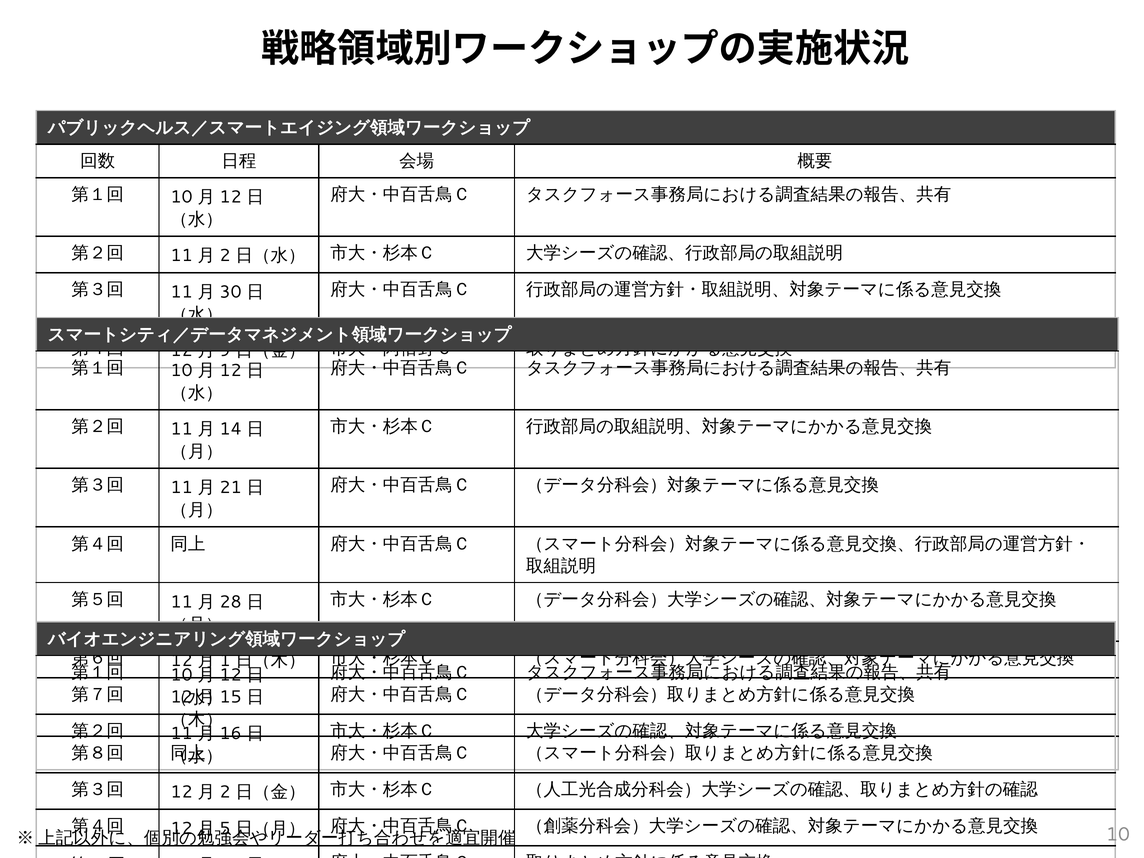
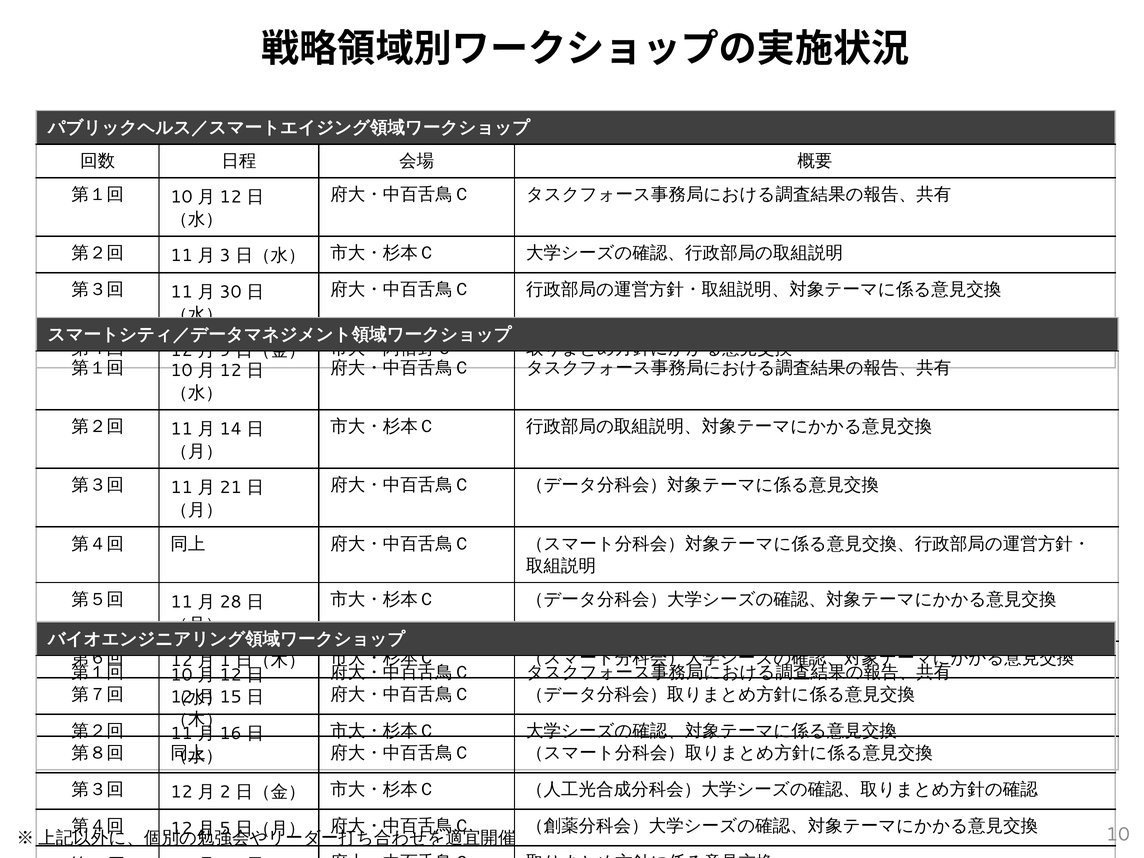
2 at (225, 256): 2 -> 3
